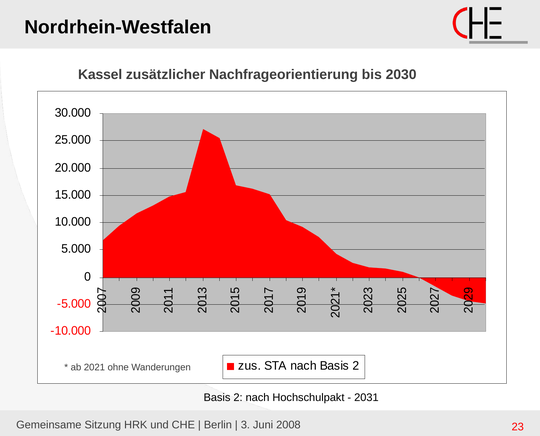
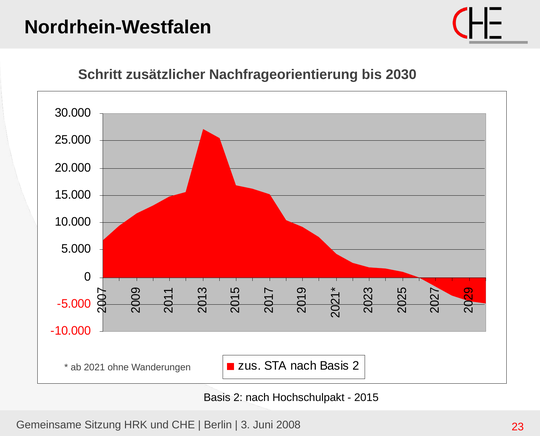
Kassel: Kassel -> Schritt
2031: 2031 -> 2015
